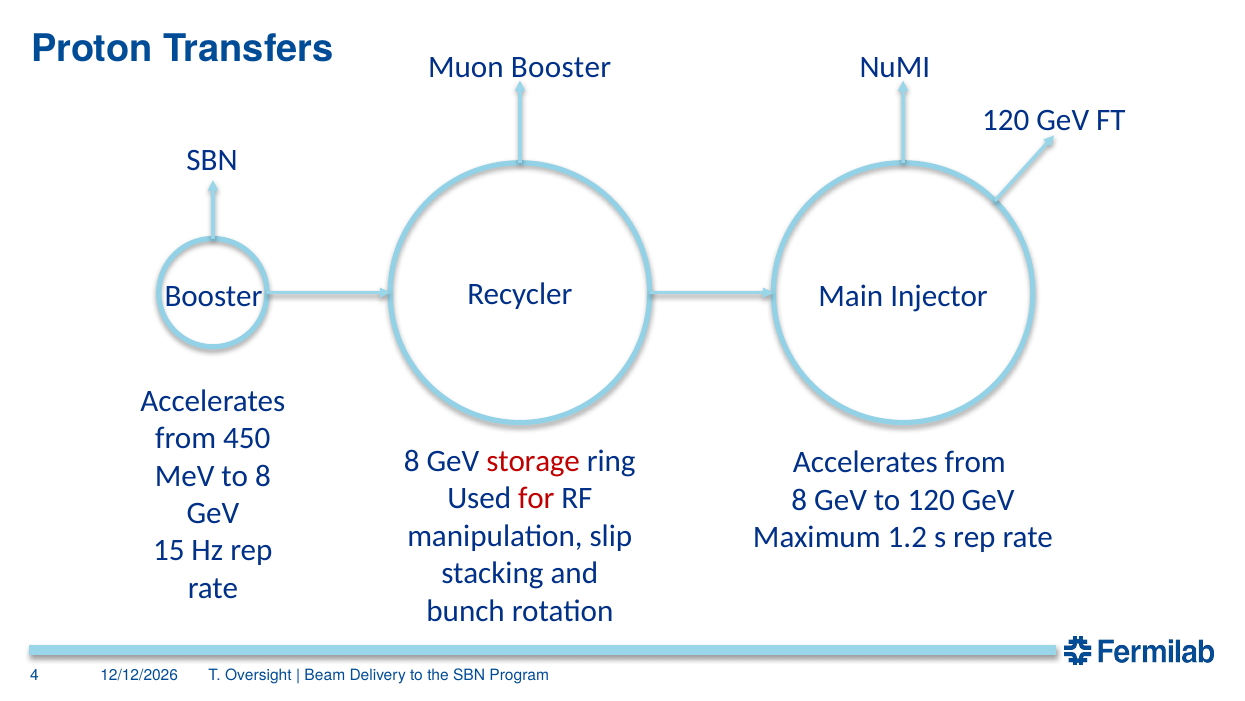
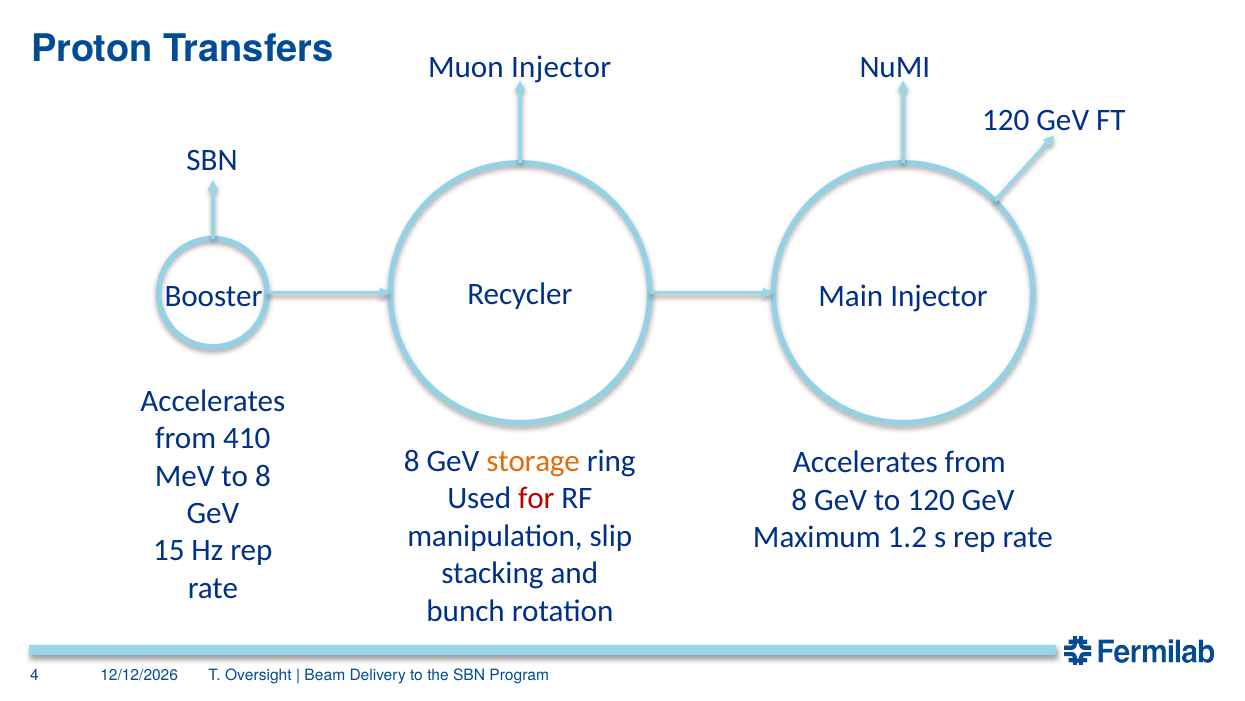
Muon Booster: Booster -> Injector
450: 450 -> 410
storage colour: red -> orange
